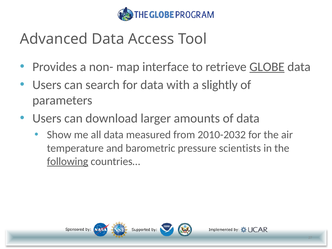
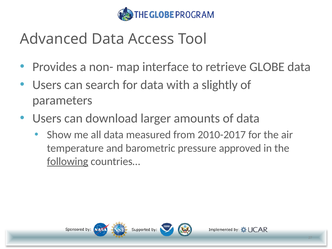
GLOBE underline: present -> none
2010-2032: 2010-2032 -> 2010-2017
scientists: scientists -> approved
